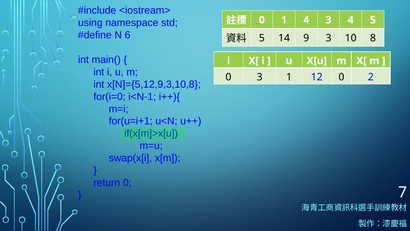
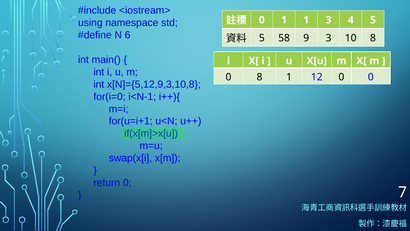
1 4: 4 -> 1
14: 14 -> 58
0 3: 3 -> 8
0 2: 2 -> 0
